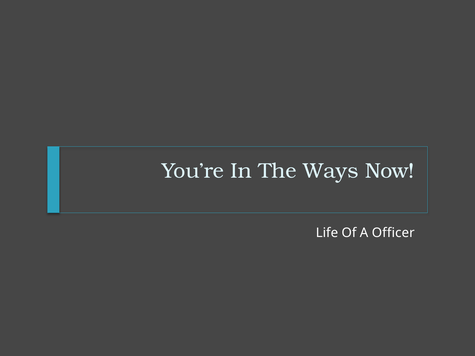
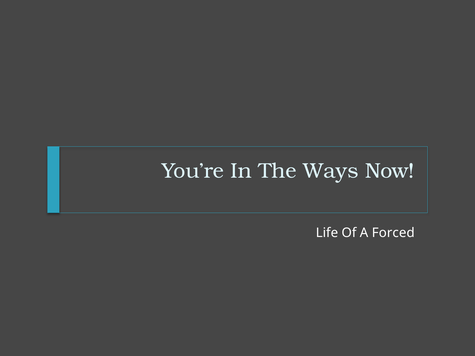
Officer: Officer -> Forced
